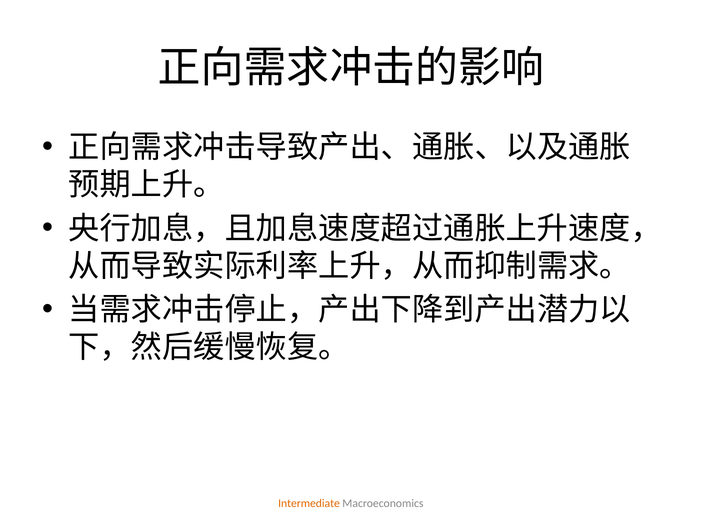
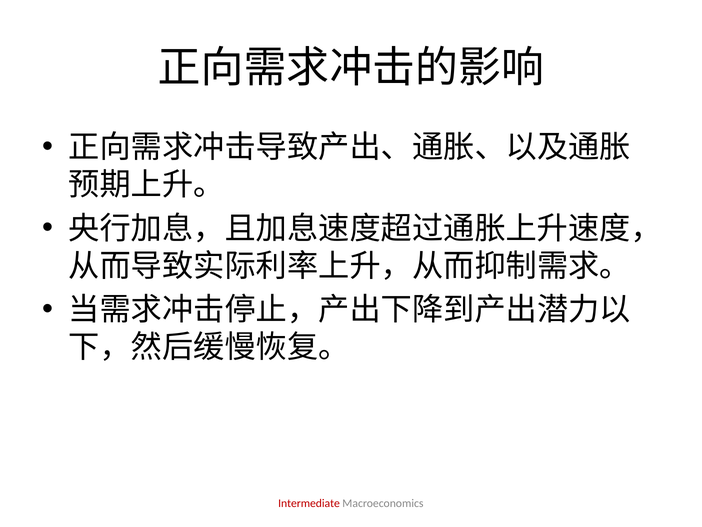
Intermediate colour: orange -> red
